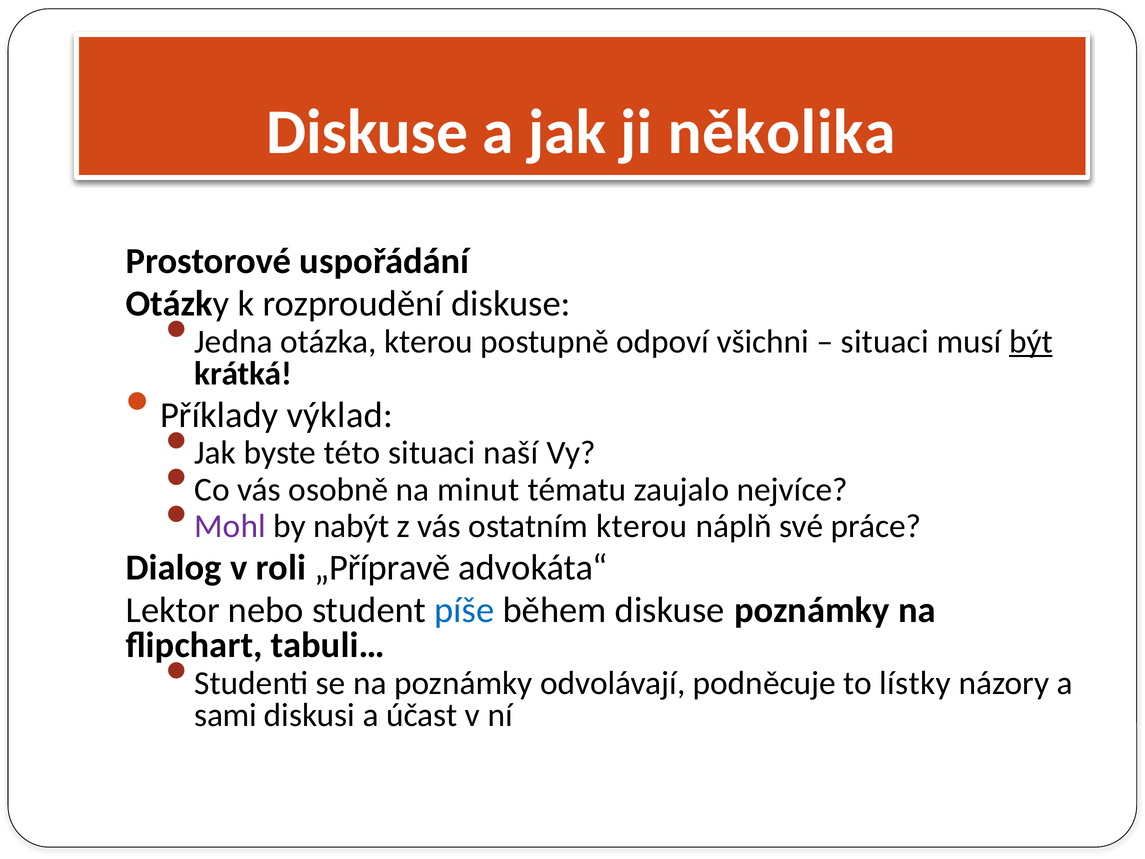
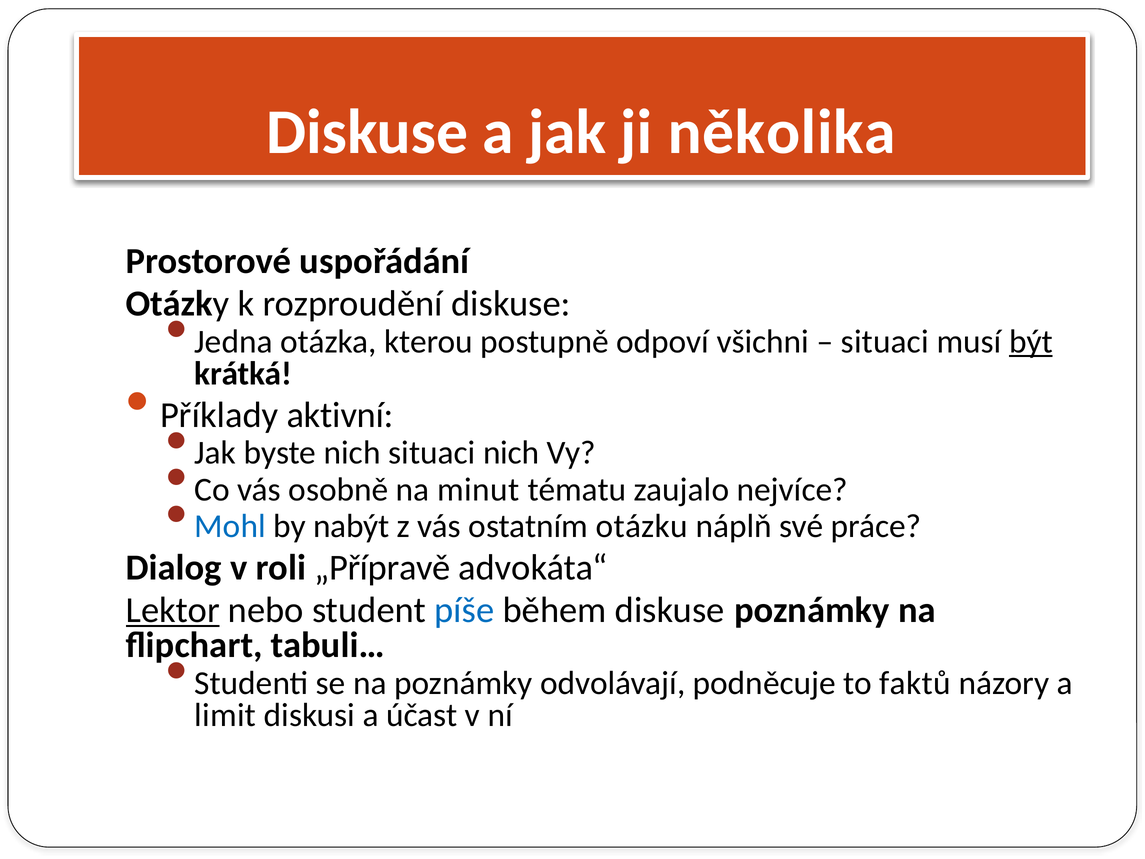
výklad: výklad -> aktivní
byste této: této -> nich
situaci naší: naší -> nich
Mohl colour: purple -> blue
ostatním kterou: kterou -> otázku
Lektor underline: none -> present
lístky: lístky -> faktů
sami: sami -> limit
